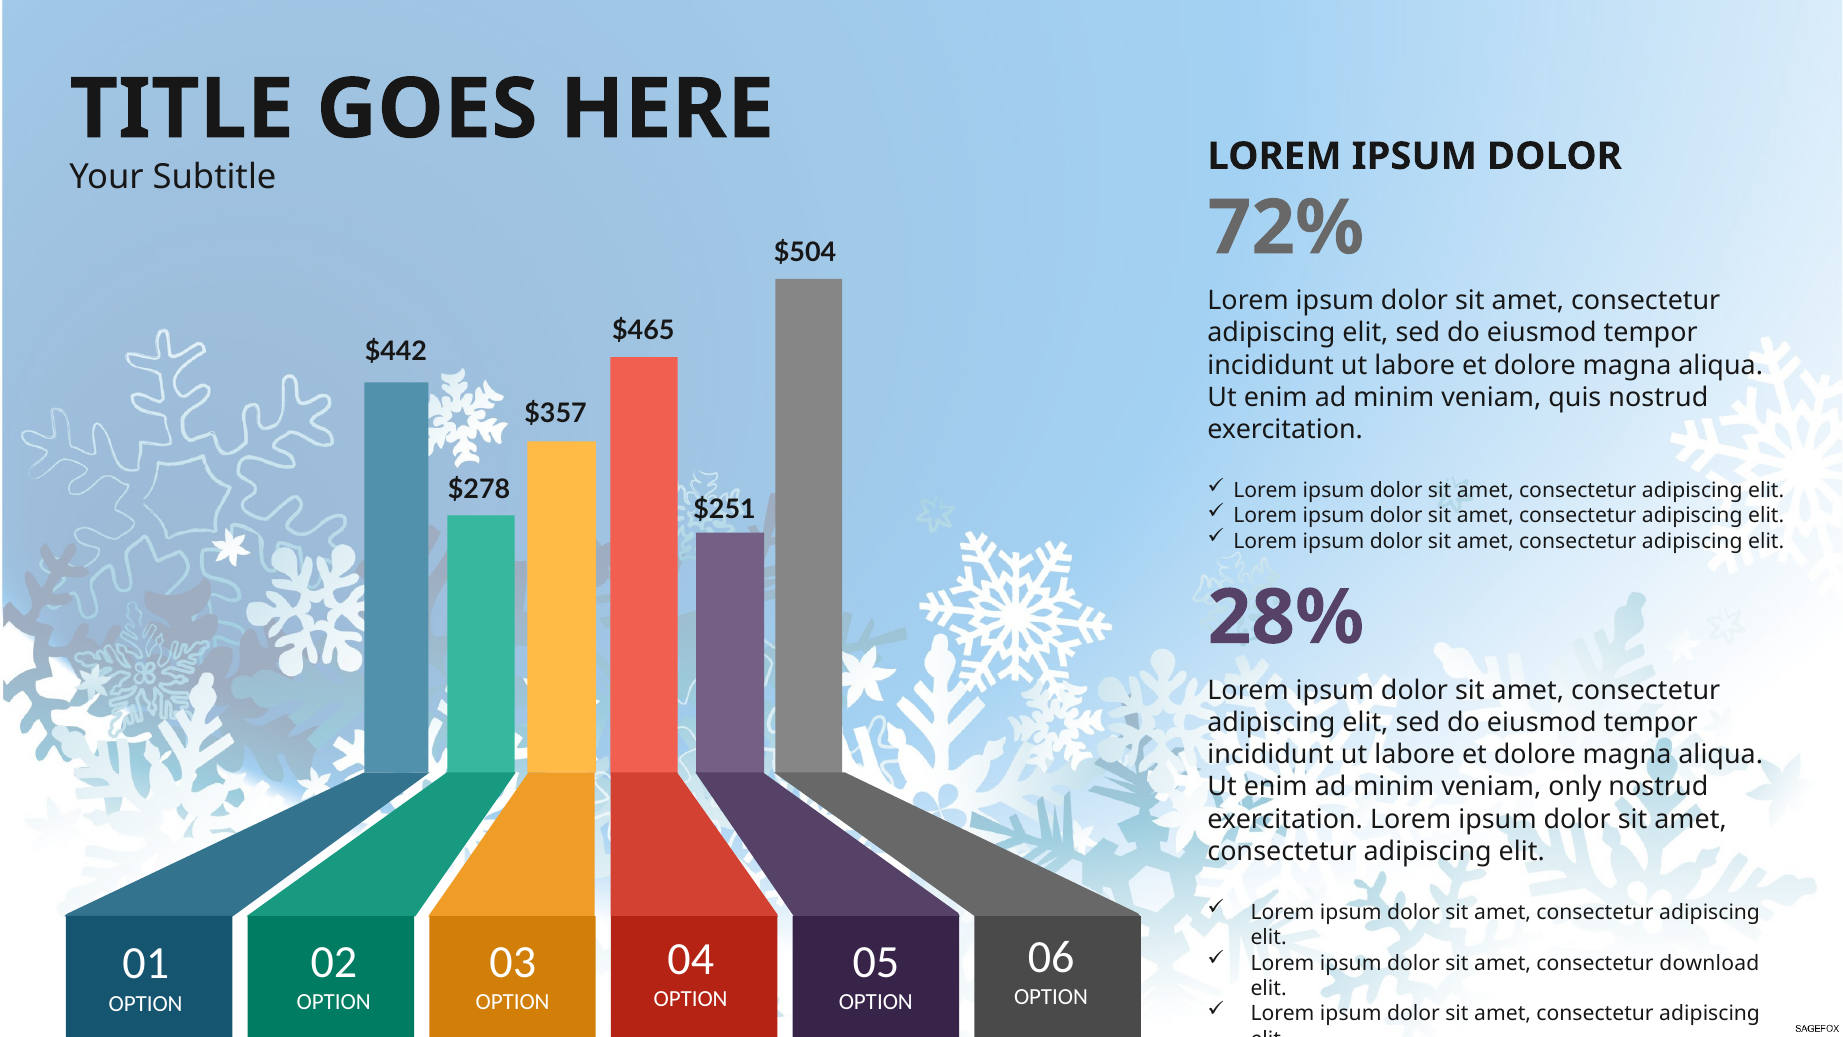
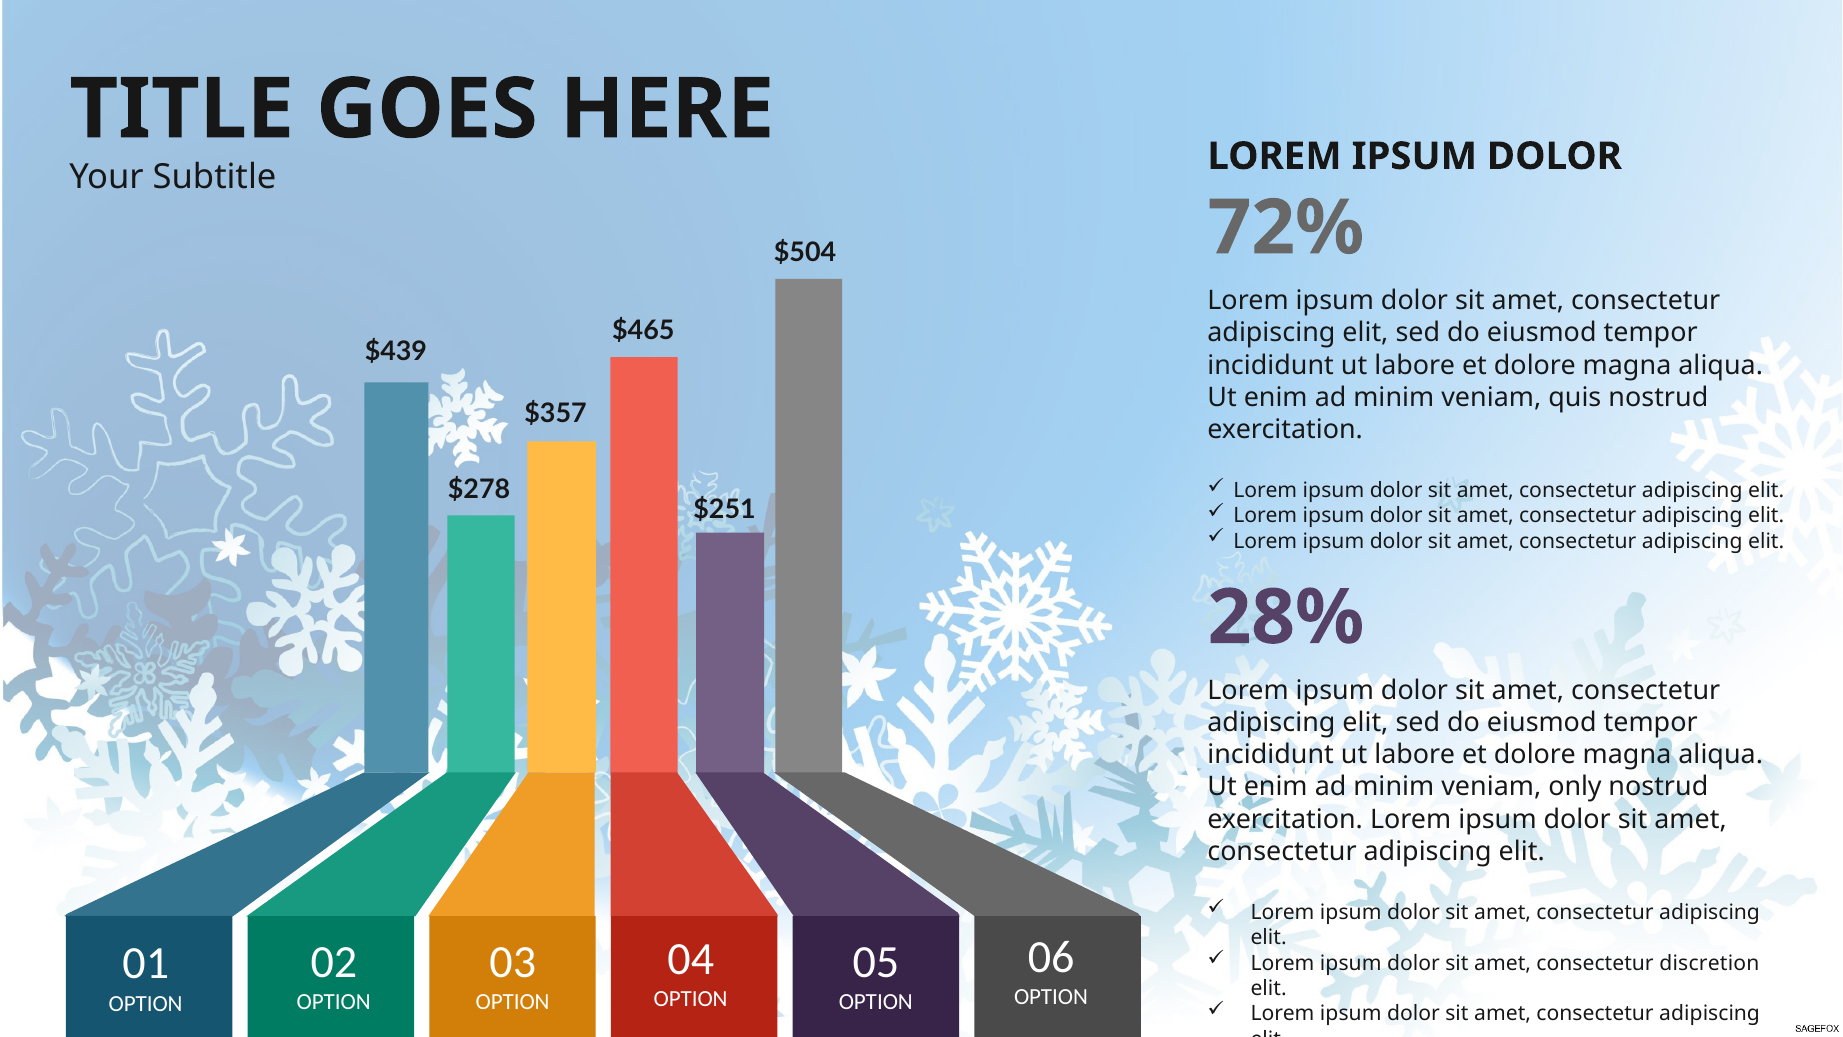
$442: $442 -> $439
download: download -> discretion
